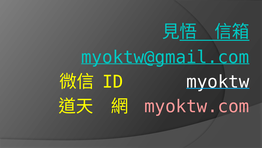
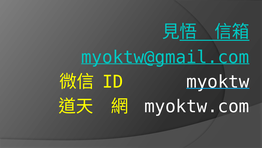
myoktw.com colour: pink -> white
